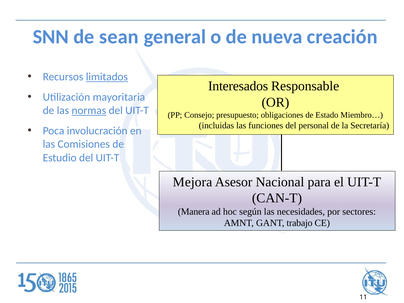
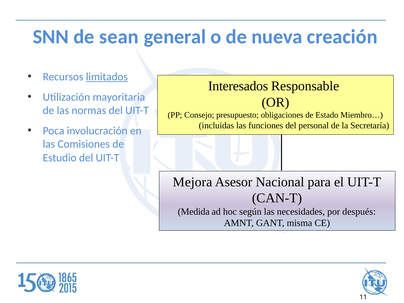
normas underline: present -> none
Manera: Manera -> Medida
sectores: sectores -> después
trabajo: trabajo -> misma
